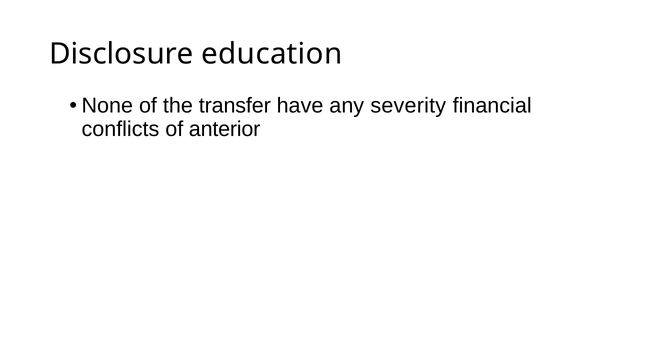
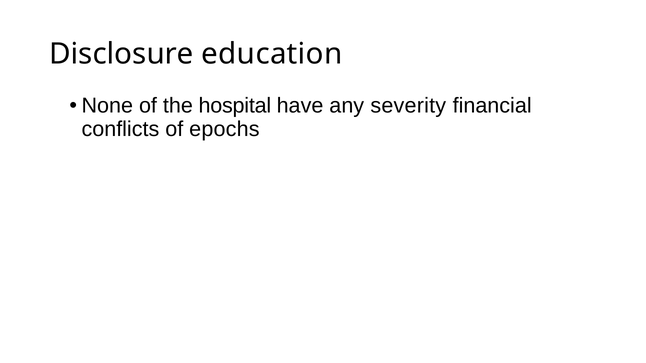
transfer: transfer -> hospital
anterior: anterior -> epochs
